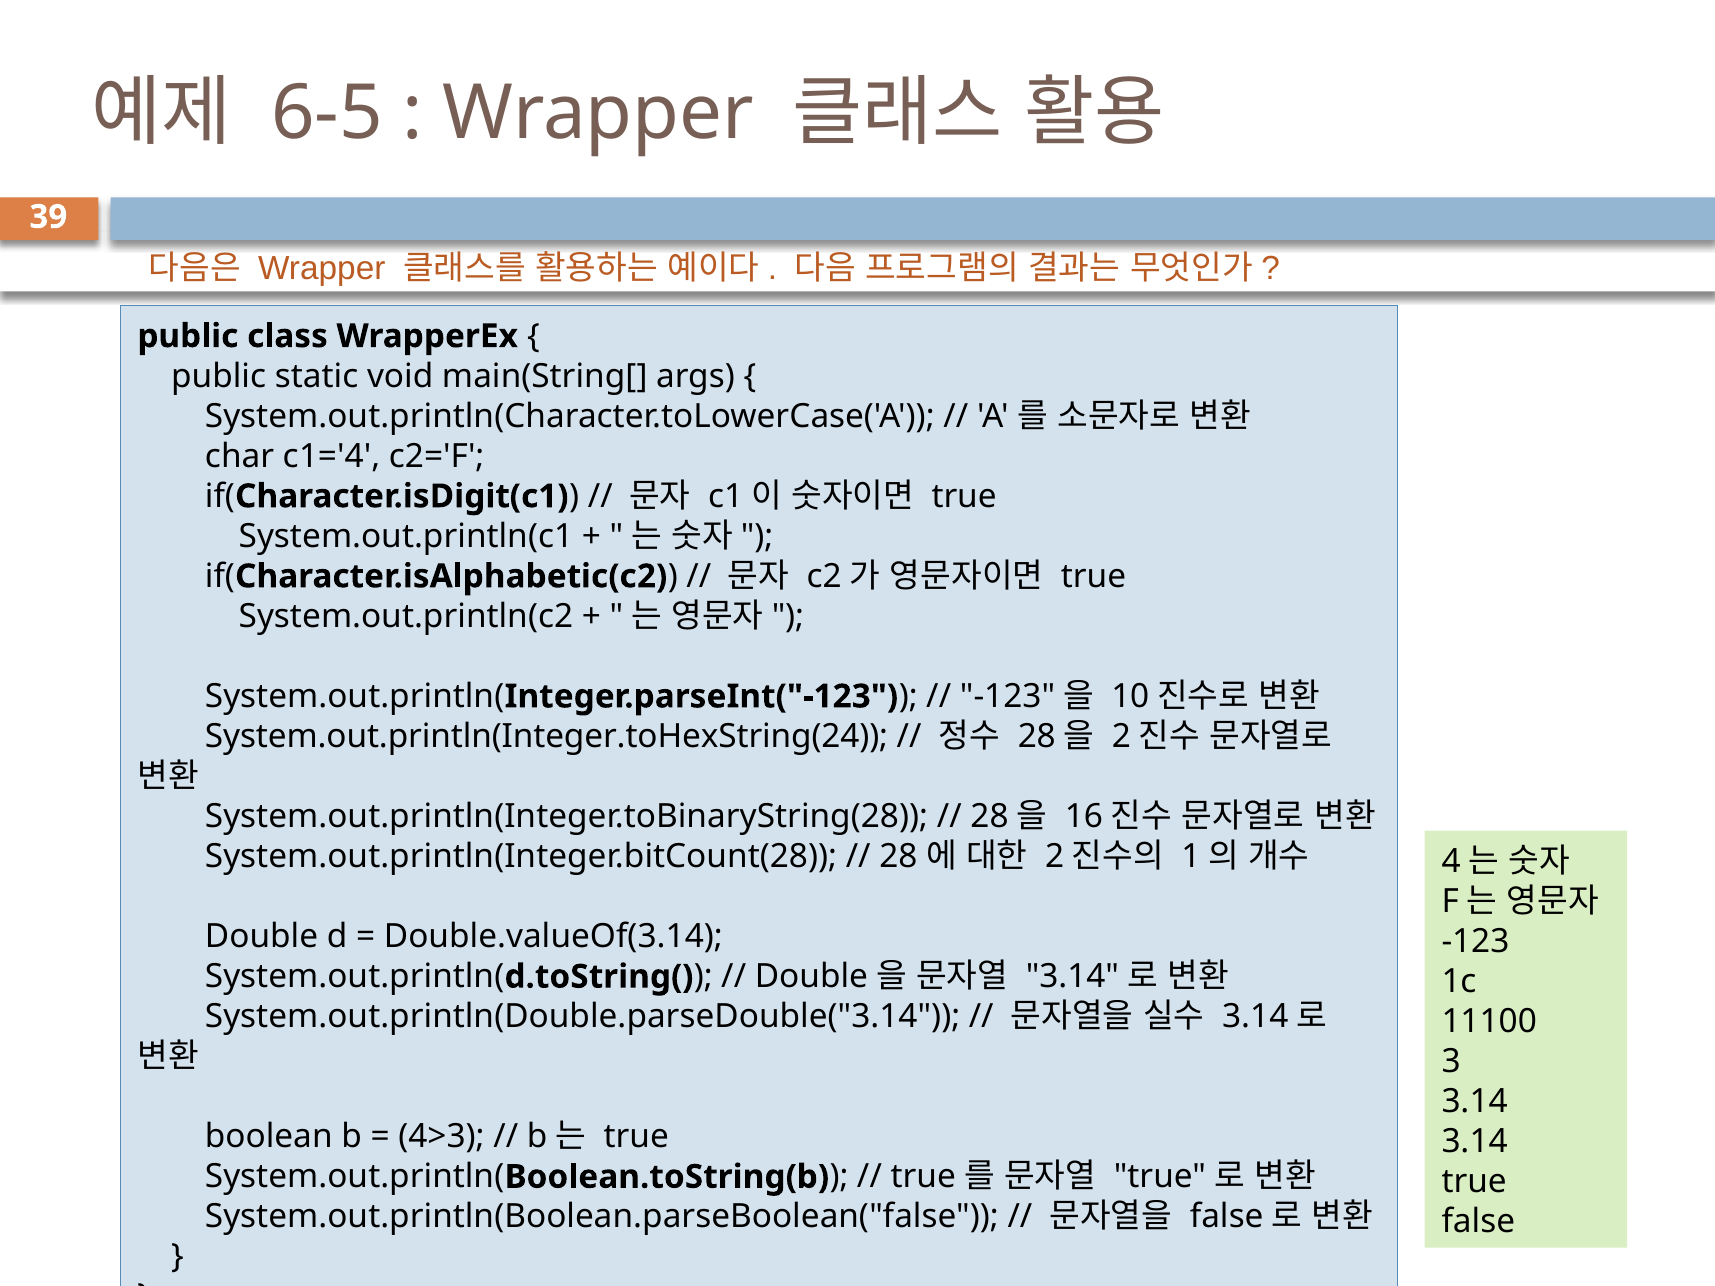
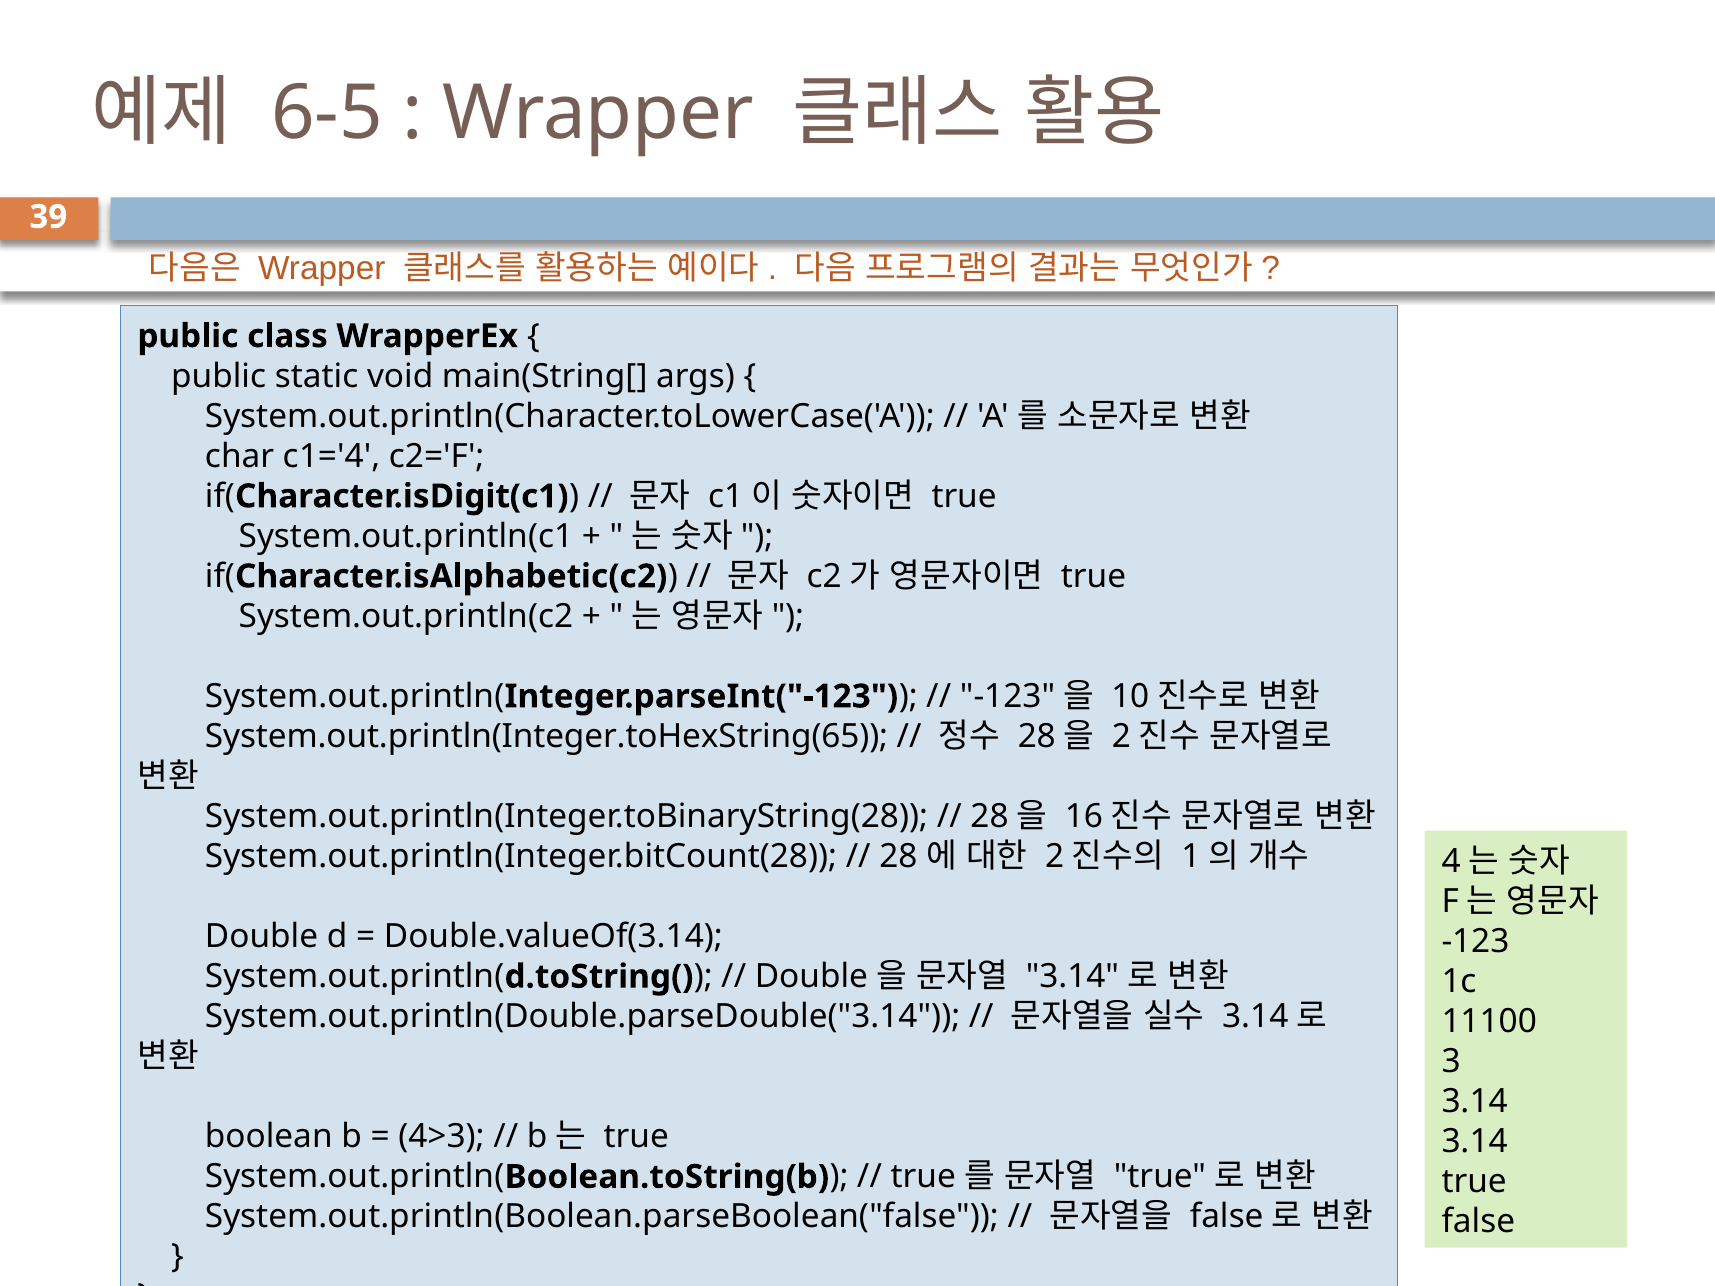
System.out.println(Integer.toHexString(24: System.out.println(Integer.toHexString(24 -> System.out.println(Integer.toHexString(65
